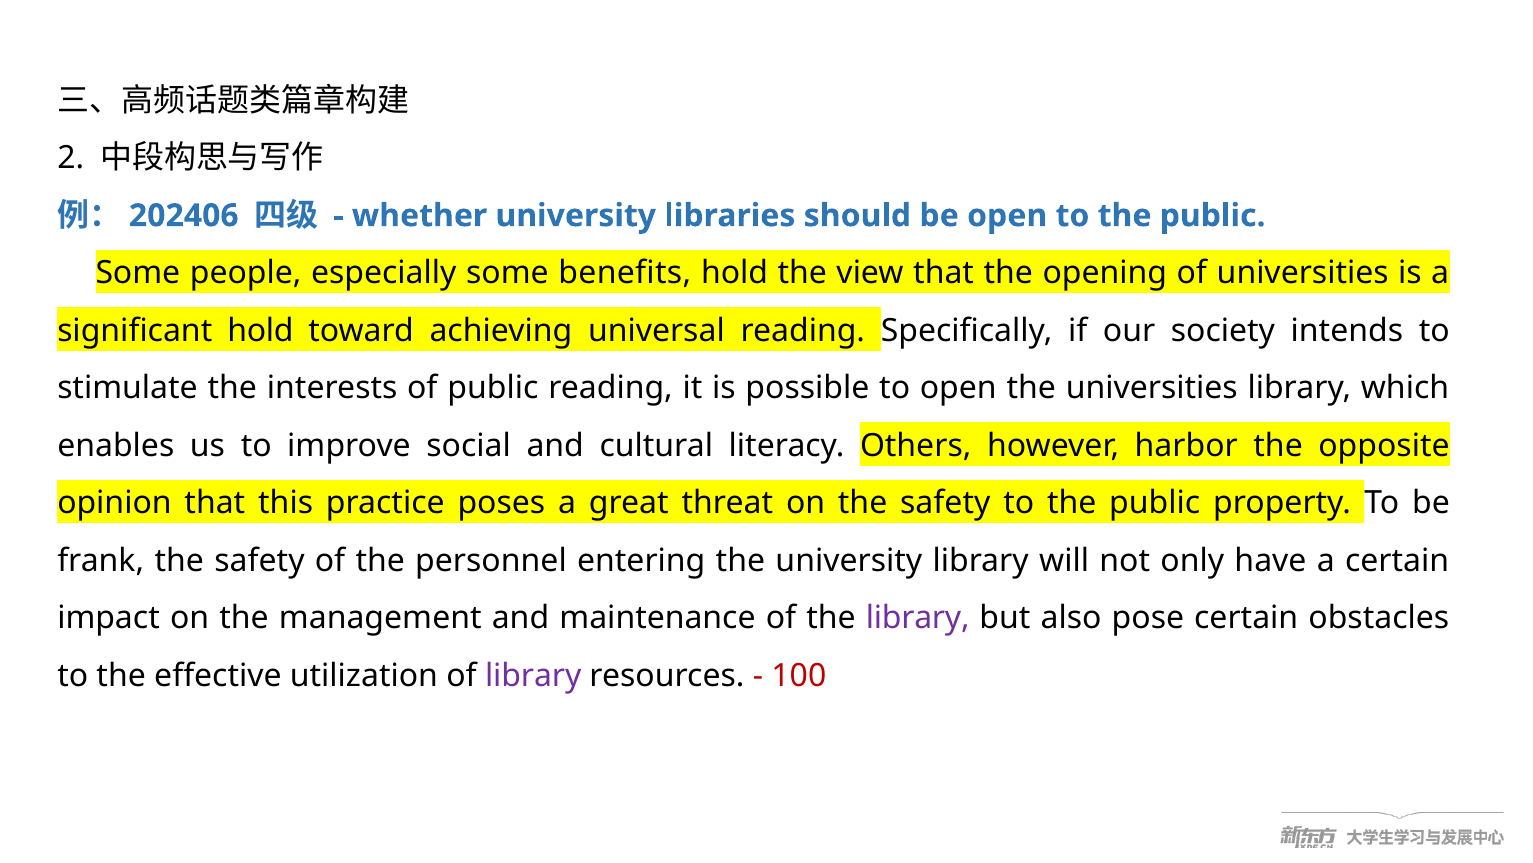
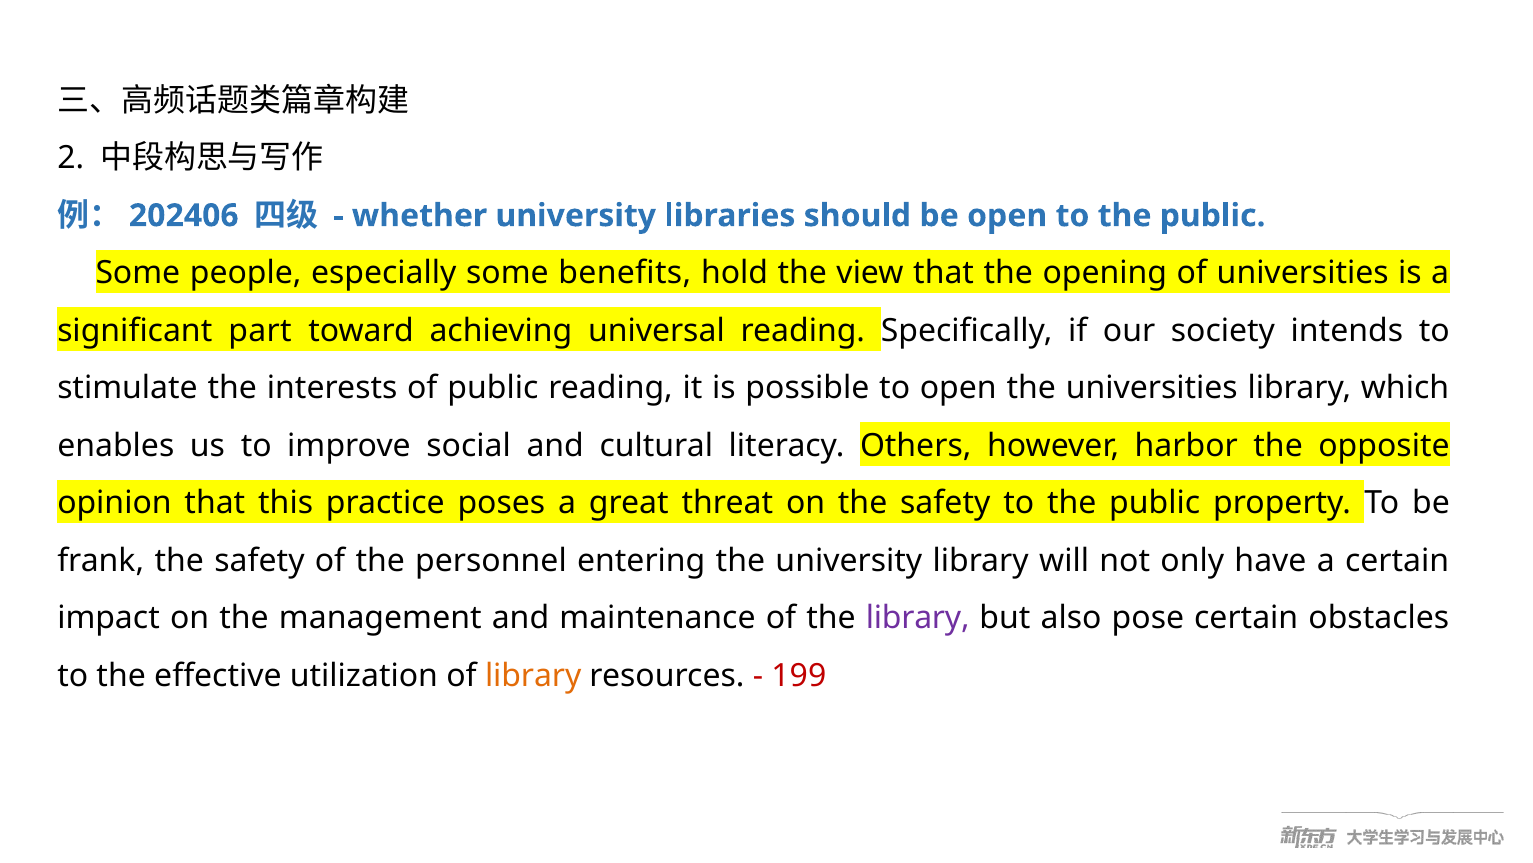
significant hold: hold -> part
library at (533, 675) colour: purple -> orange
100: 100 -> 199
